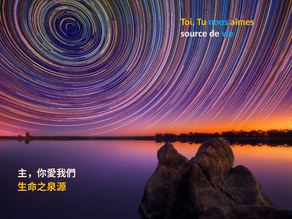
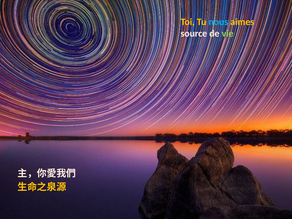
vie colour: light blue -> light green
